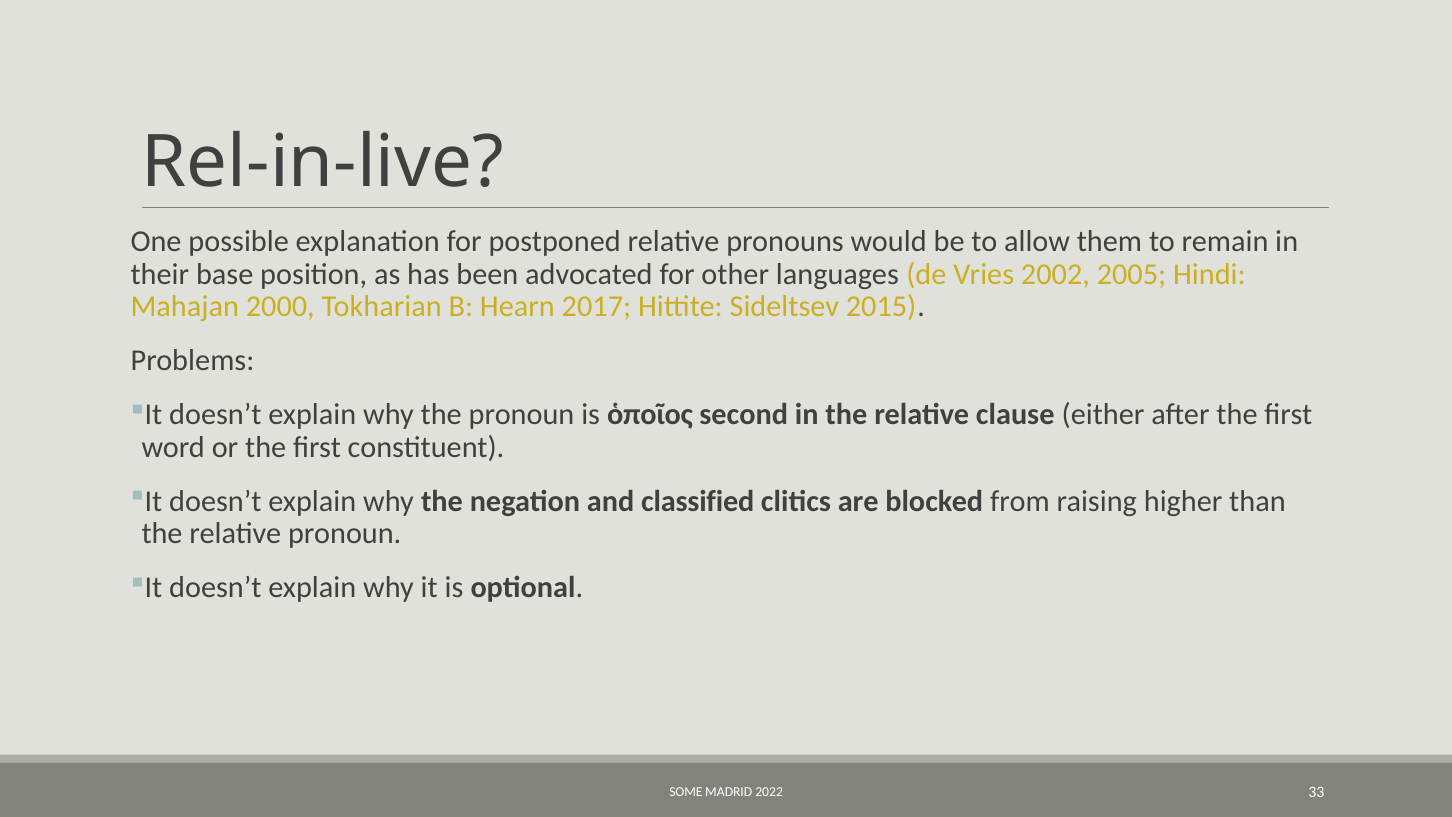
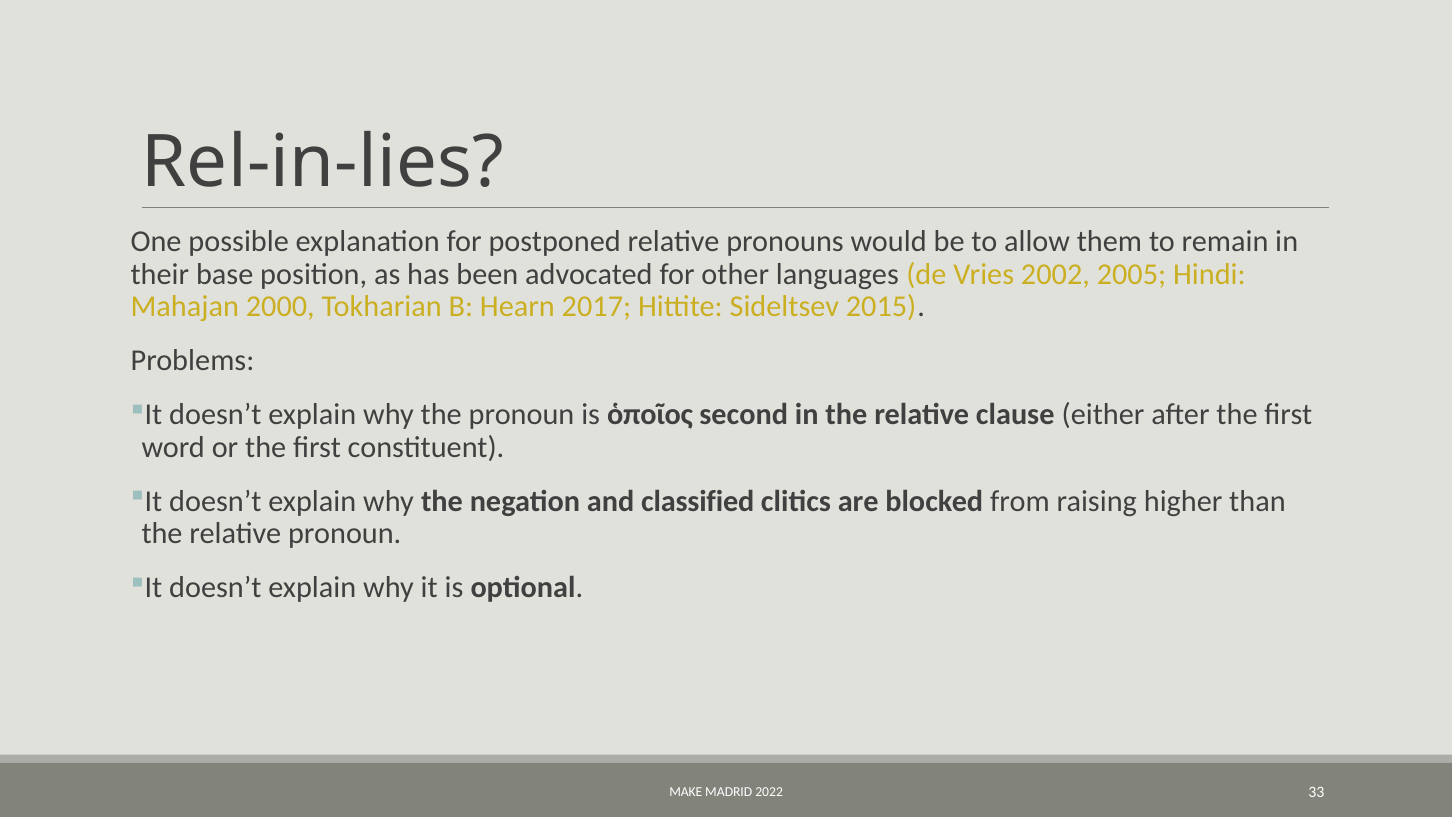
Rel-in-live: Rel-in-live -> Rel-in-lies
SOME: SOME -> MAKE
